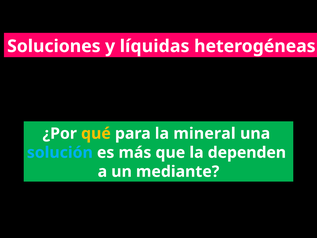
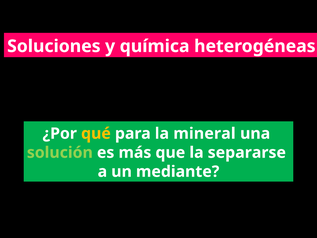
líquidas: líquidas -> química
solución colour: light blue -> light green
dependen: dependen -> separarse
